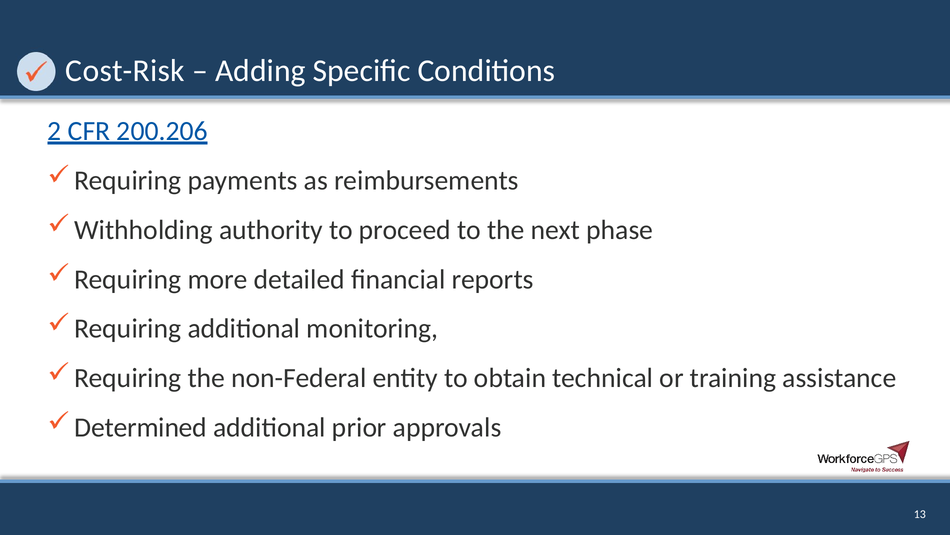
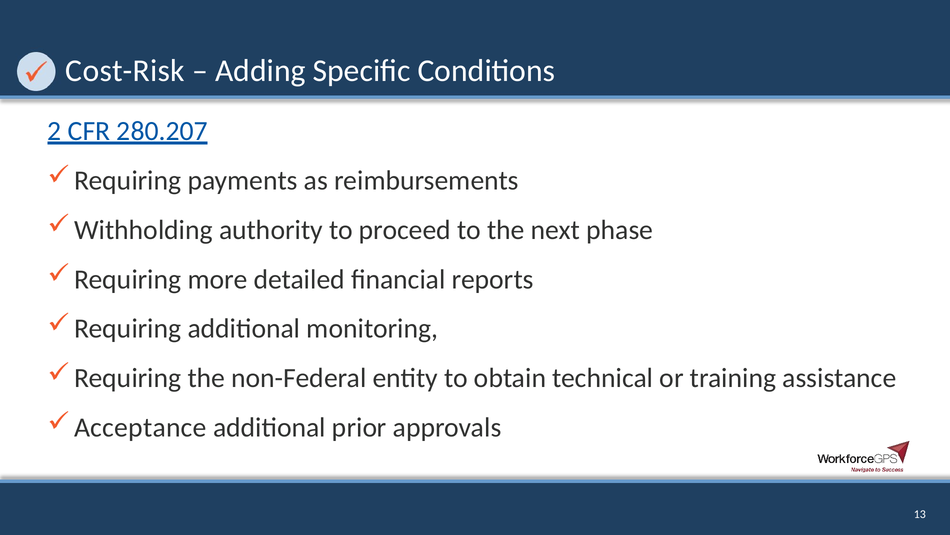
200.206: 200.206 -> 280.207
Determined: Determined -> Acceptance
